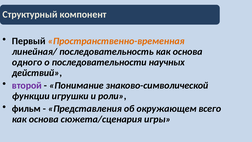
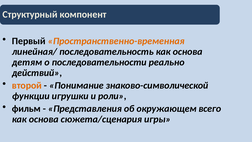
одного: одного -> детям
научных: научных -> реально
второй colour: purple -> orange
